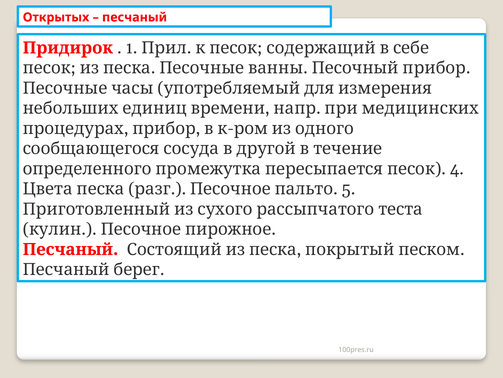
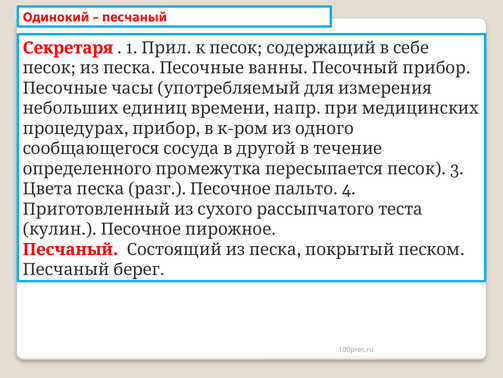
Открытых: Открытых -> Одинокий
Придирок: Придирок -> Секретаря
4: 4 -> 3
5: 5 -> 4
